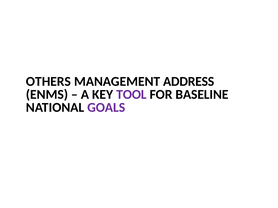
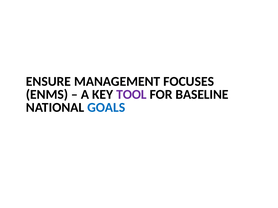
OTHERS: OTHERS -> ENSURE
ADDRESS: ADDRESS -> FOCUSES
GOALS colour: purple -> blue
